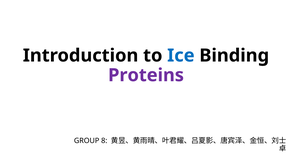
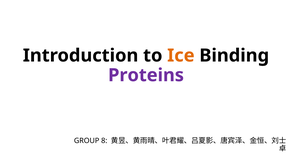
Ice colour: blue -> orange
